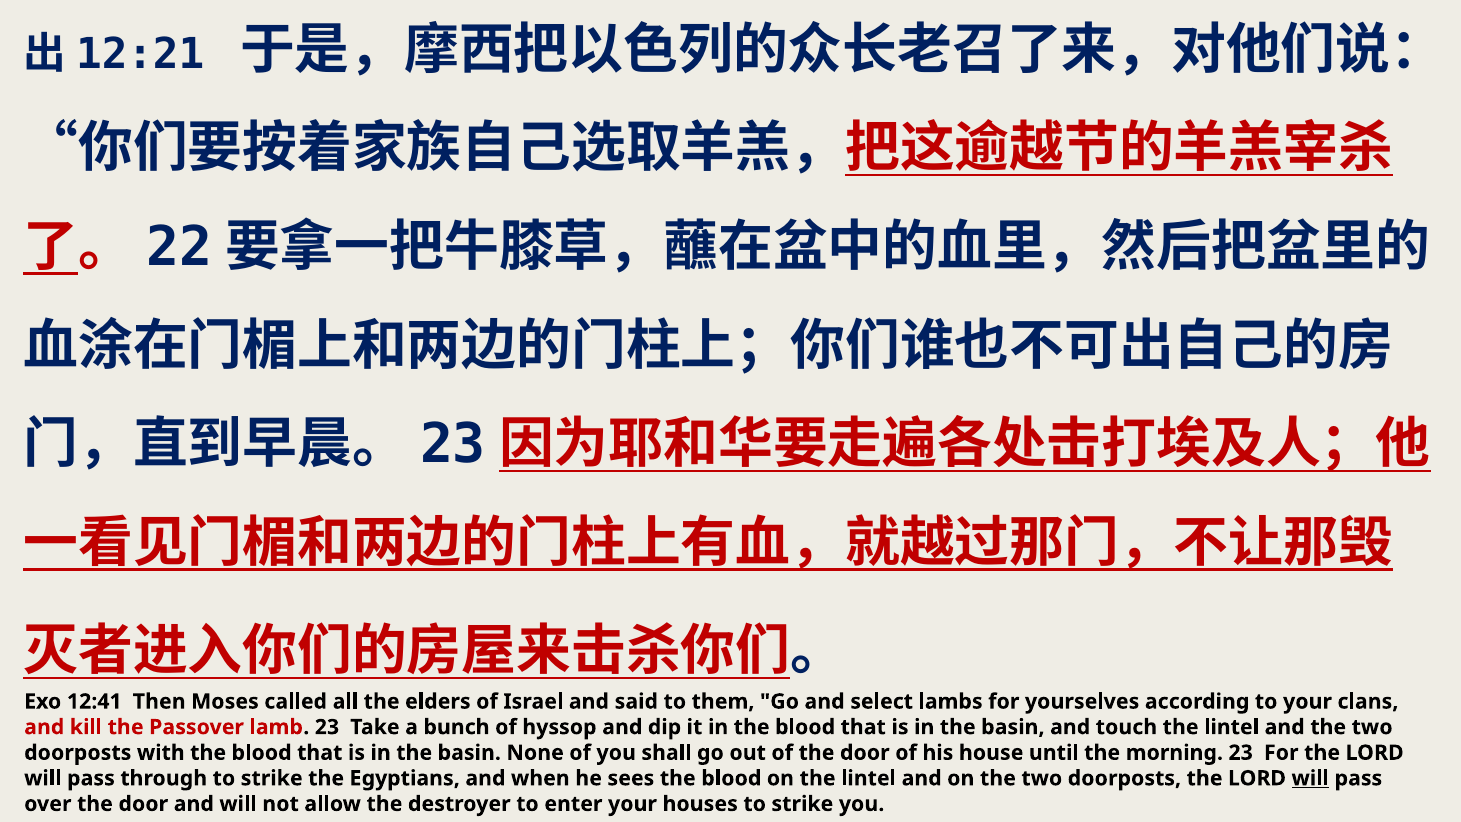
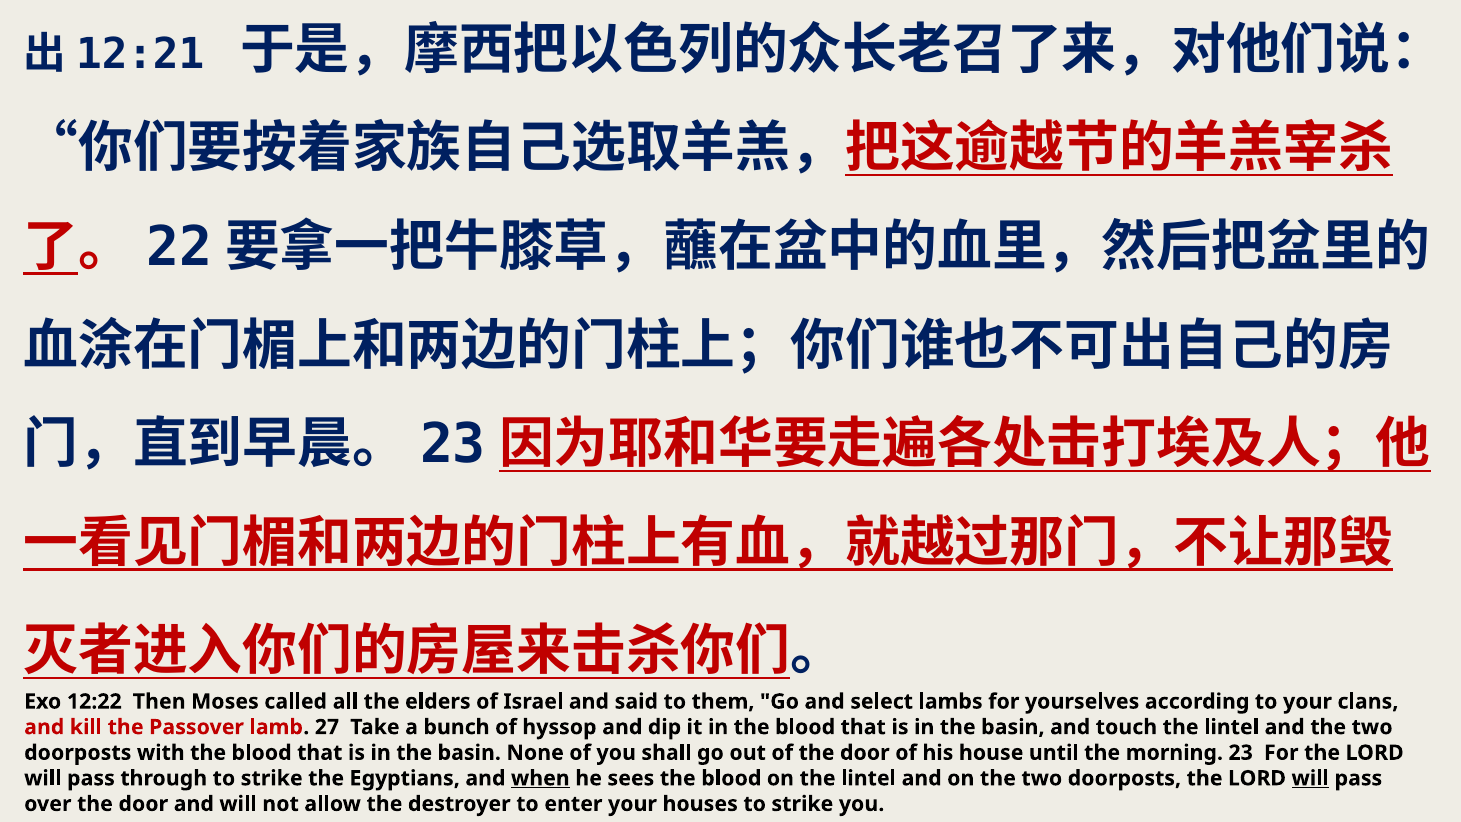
12:41: 12:41 -> 12:22
lamb 23: 23 -> 27
when underline: none -> present
